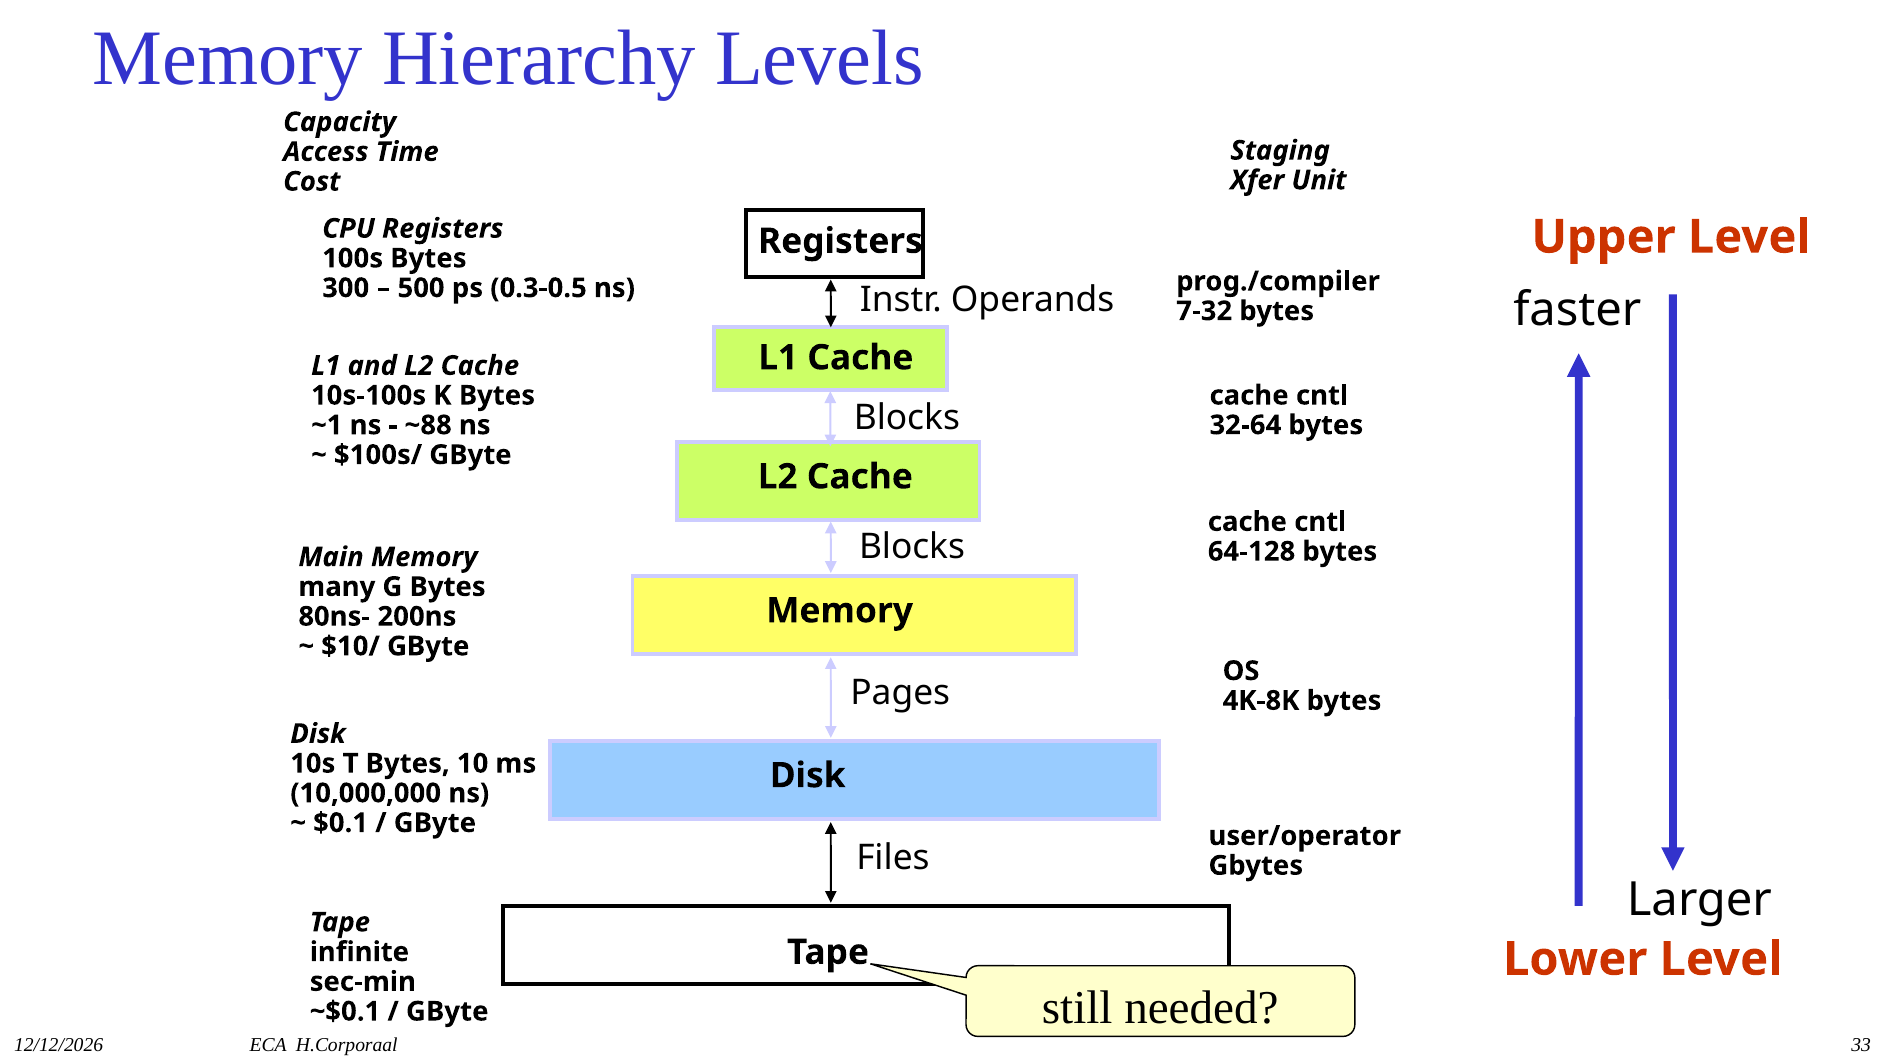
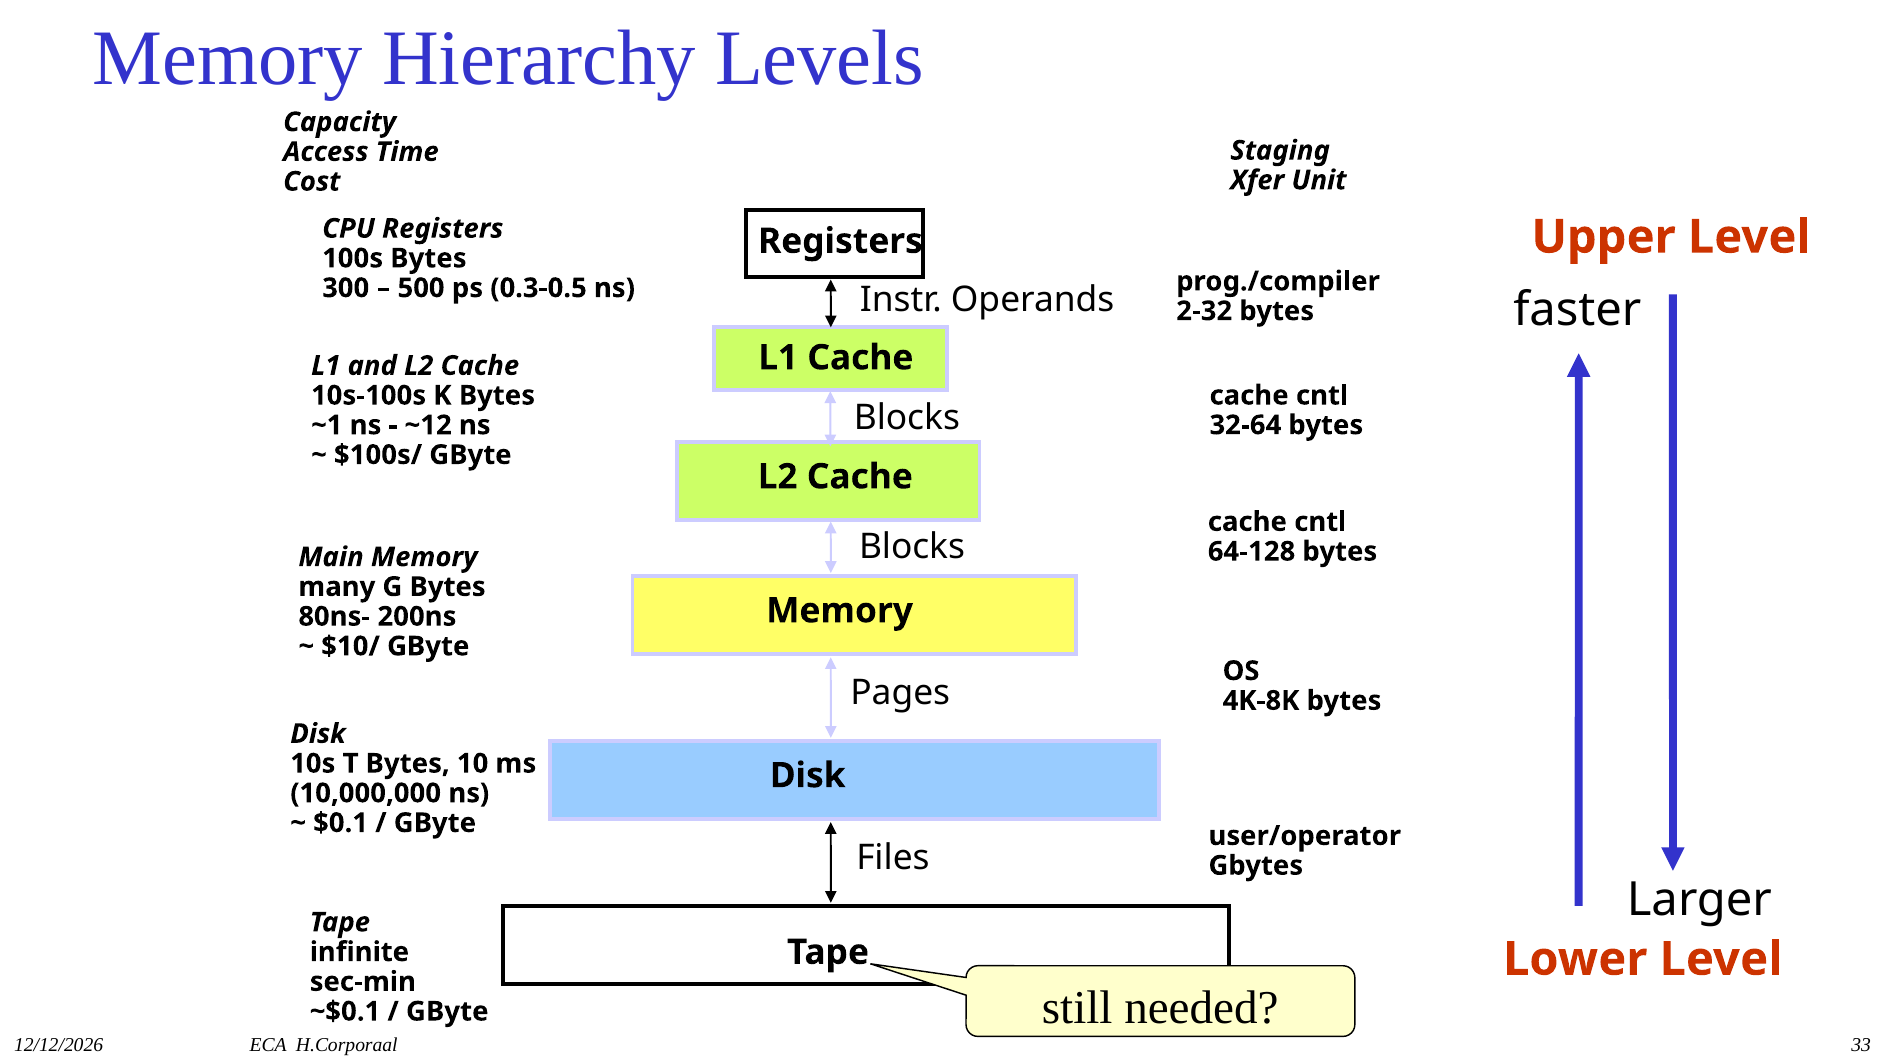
7-32: 7-32 -> 2-32
~88: ~88 -> ~12
